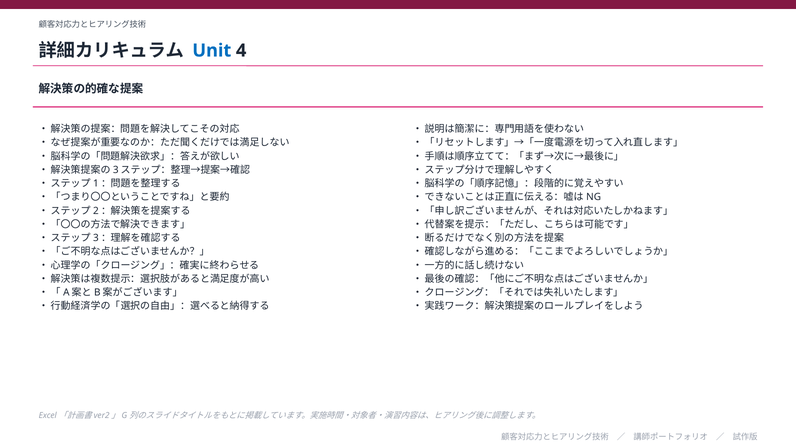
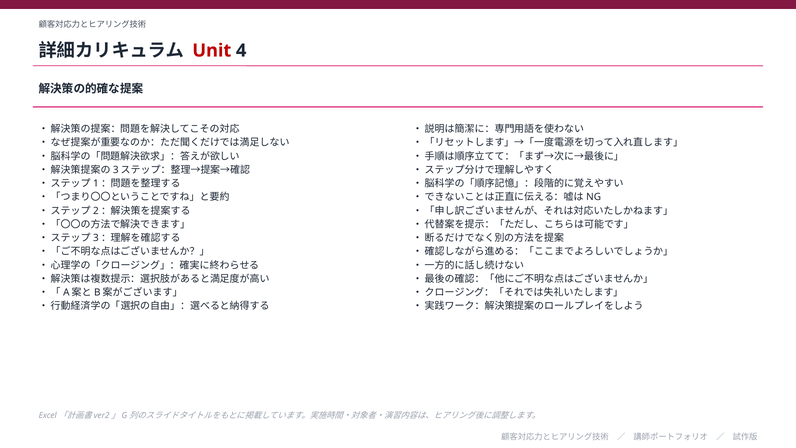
Unit colour: blue -> red
